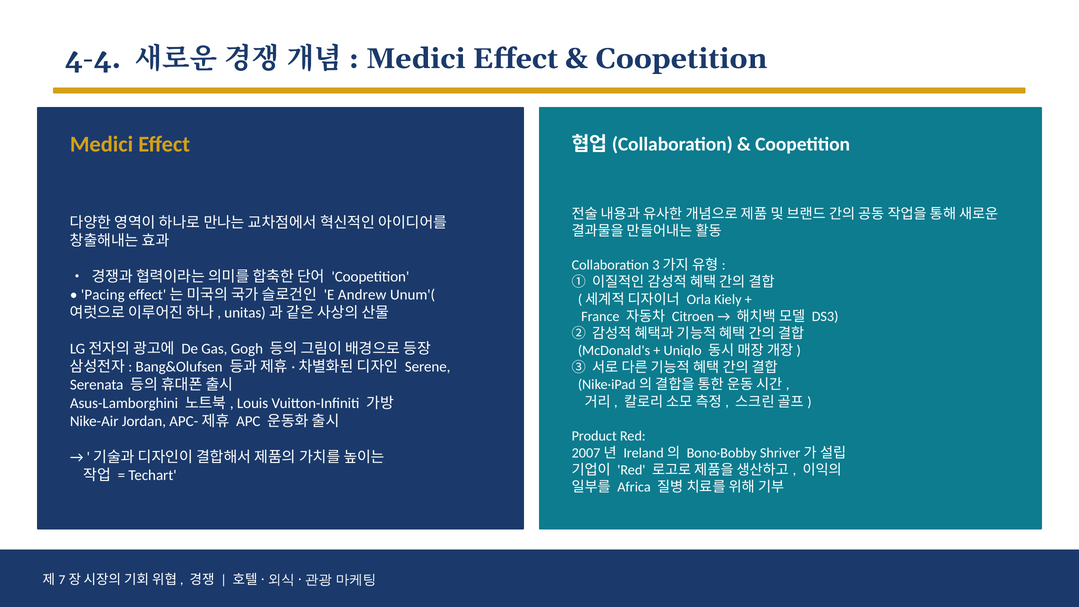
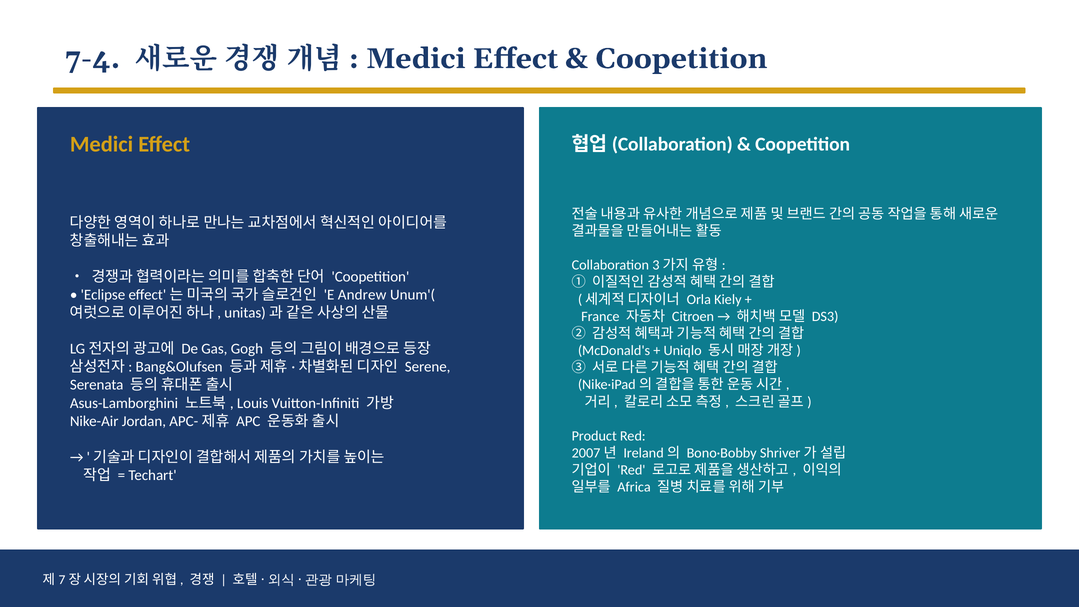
4-4: 4-4 -> 7-4
Pacing: Pacing -> Eclipse
